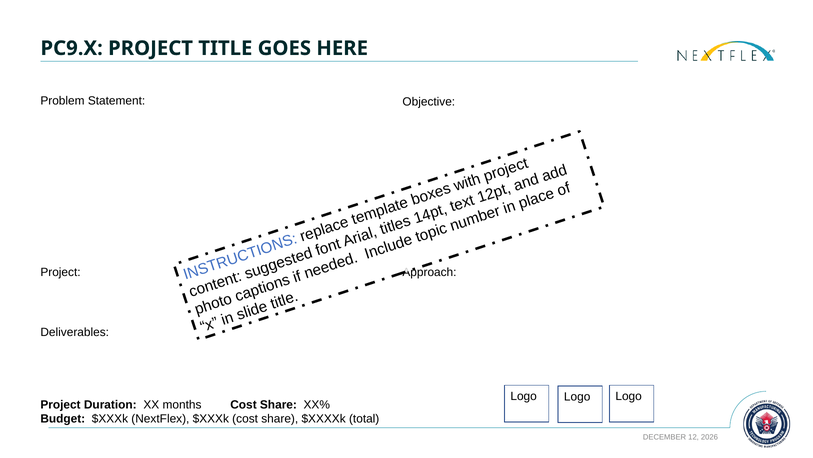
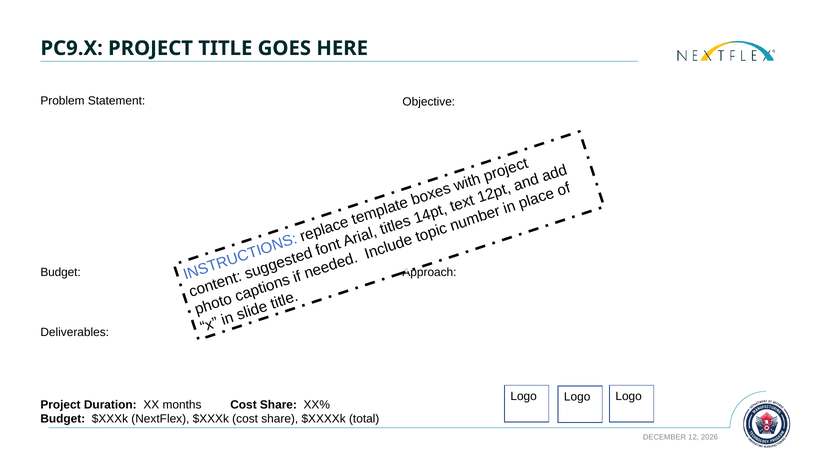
Project at (61, 272): Project -> Budget
